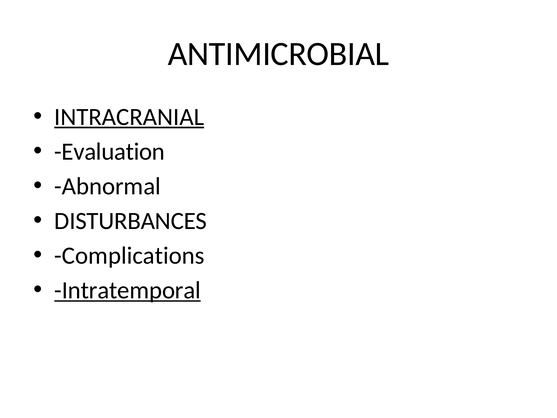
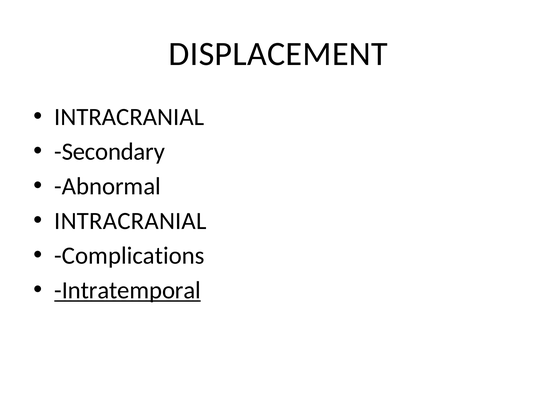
ANTIMICROBIAL: ANTIMICROBIAL -> DISPLACEMENT
INTRACRANIAL at (129, 117) underline: present -> none
Evaluation: Evaluation -> Secondary
DISTURBANCES at (131, 221): DISTURBANCES -> INTRACRANIAL
